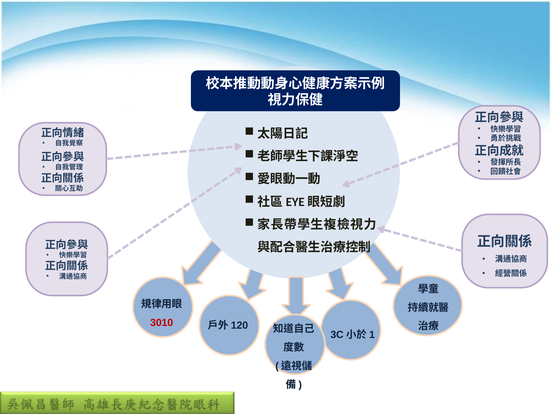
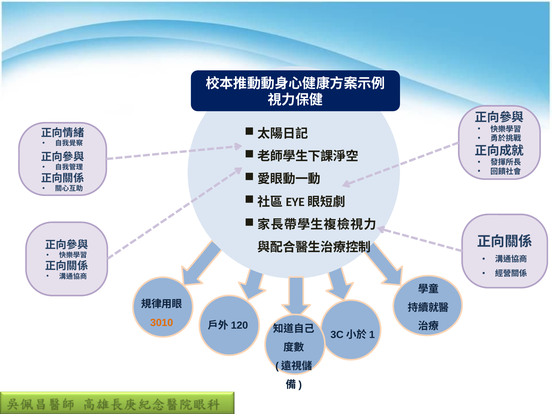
3010 colour: red -> orange
